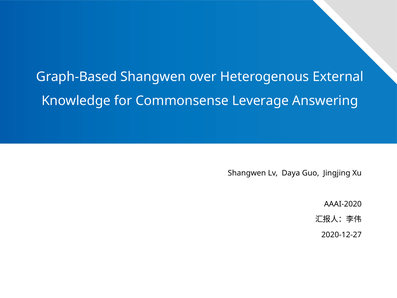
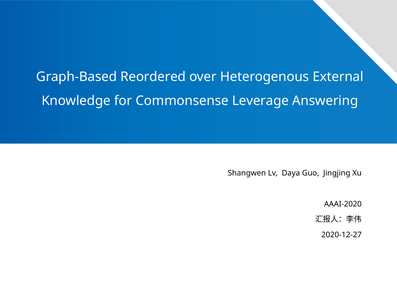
Graph-Based Shangwen: Shangwen -> Reordered
